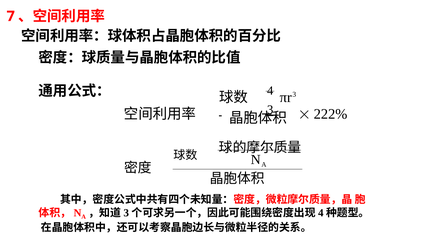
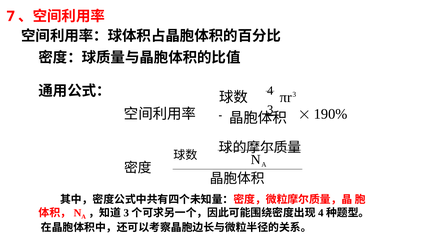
222%: 222% -> 190%
